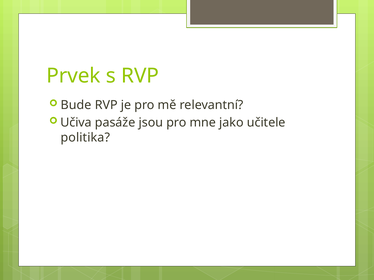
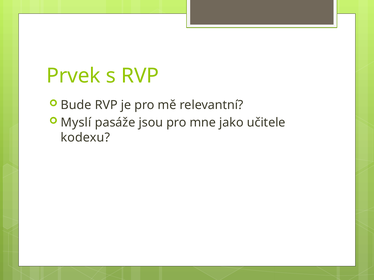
Učiva: Učiva -> Myslí
politika: politika -> kodexu
